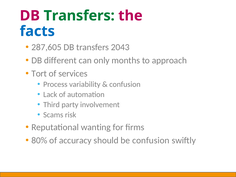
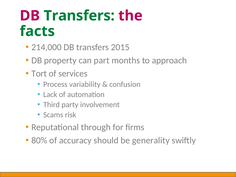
facts colour: blue -> green
287,605: 287,605 -> 214,000
2043: 2043 -> 2015
different: different -> property
only: only -> part
wanting: wanting -> through
be confusion: confusion -> generality
